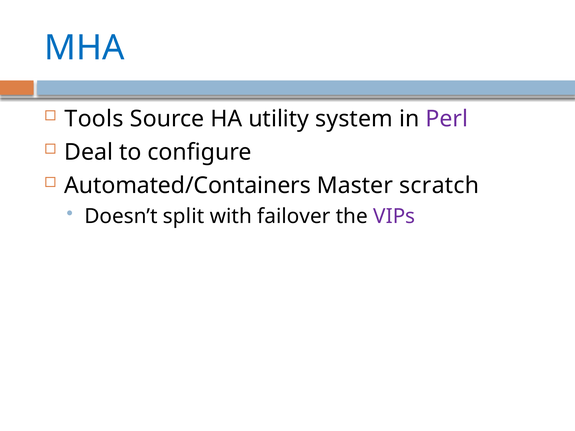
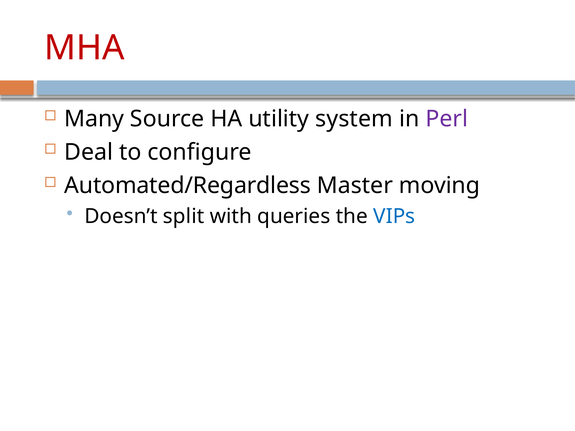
MHA colour: blue -> red
Tools: Tools -> Many
Automated/Containers: Automated/Containers -> Automated/Regardless
scratch: scratch -> moving
failover: failover -> queries
VIPs colour: purple -> blue
